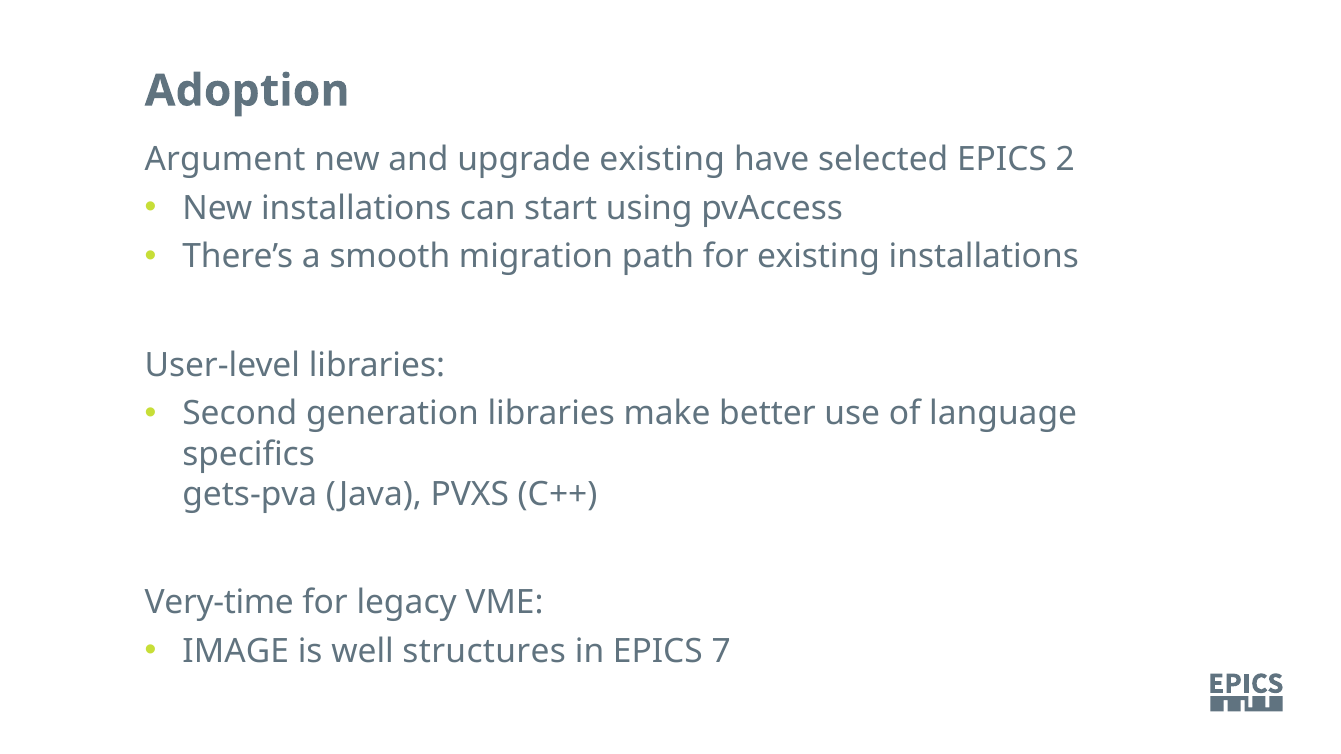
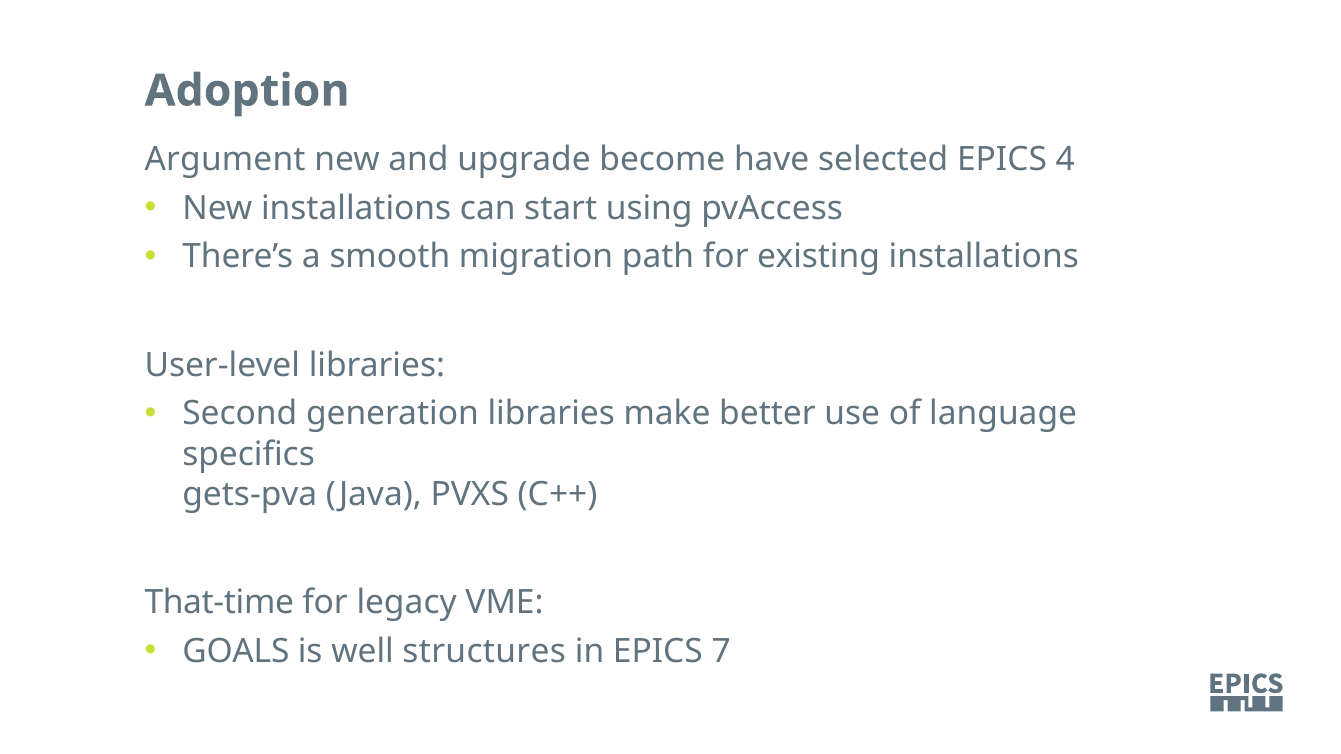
upgrade existing: existing -> become
2: 2 -> 4
Very-time: Very-time -> That-time
IMAGE: IMAGE -> GOALS
